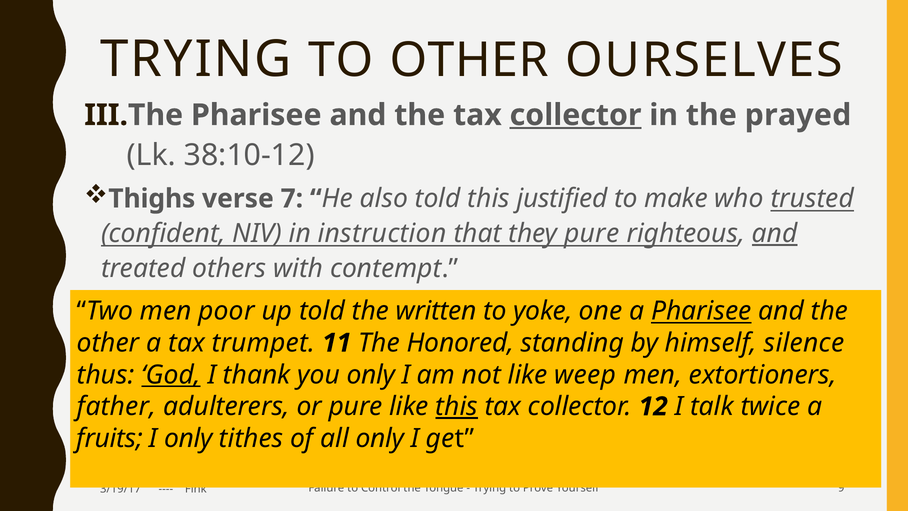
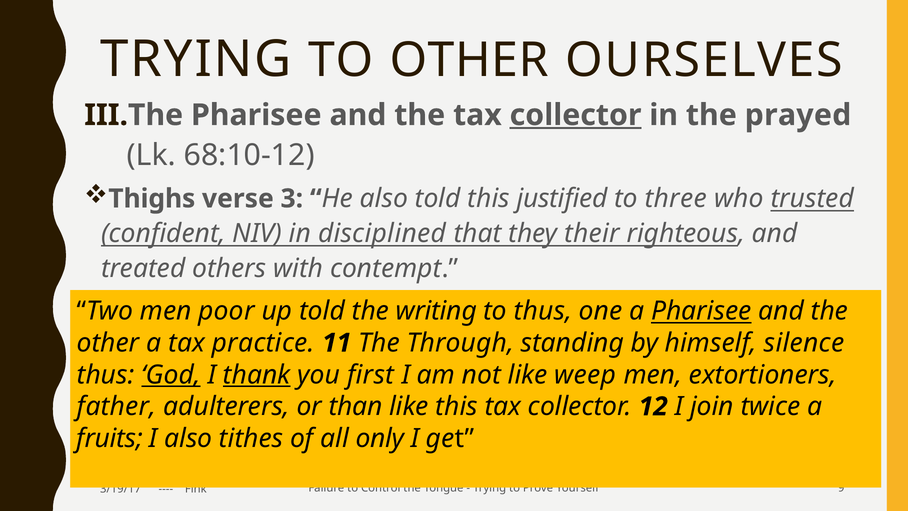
38:10-12: 38:10-12 -> 68:10-12
7: 7 -> 3
make: make -> three
instruction: instruction -> disciplined
they pure: pure -> their
and at (775, 233) underline: present -> none
written: written -> writing
to yoke: yoke -> thus
trumpet: trumpet -> practice
Honored: Honored -> Through
thank underline: none -> present
you only: only -> first
or pure: pure -> than
this at (457, 406) underline: present -> none
talk: talk -> join
I only: only -> also
